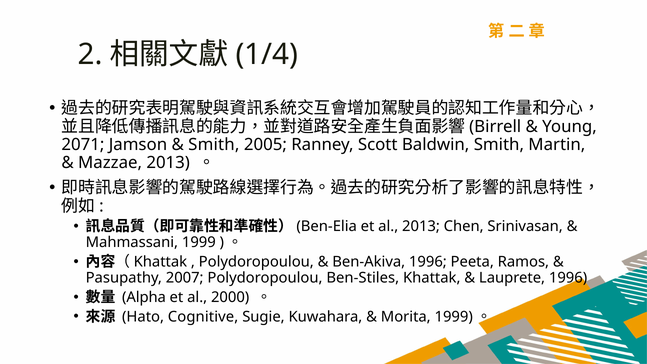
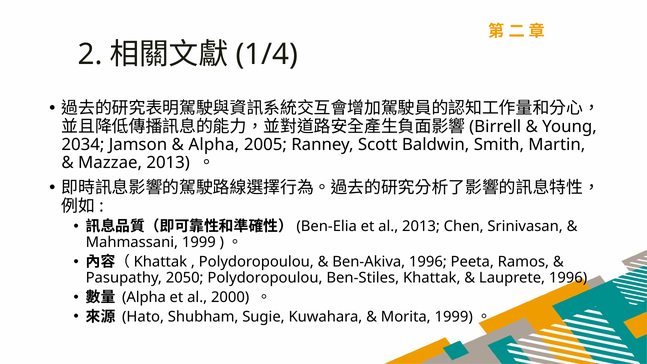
2071: 2071 -> 2034
Smith at (214, 145): Smith -> Alpha
2007: 2007 -> 2050
Cognitive: Cognitive -> Shubham
